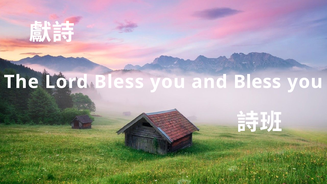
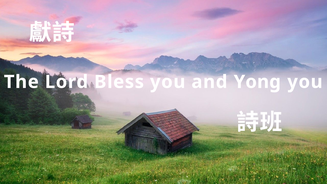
and Bless: Bless -> Yong
